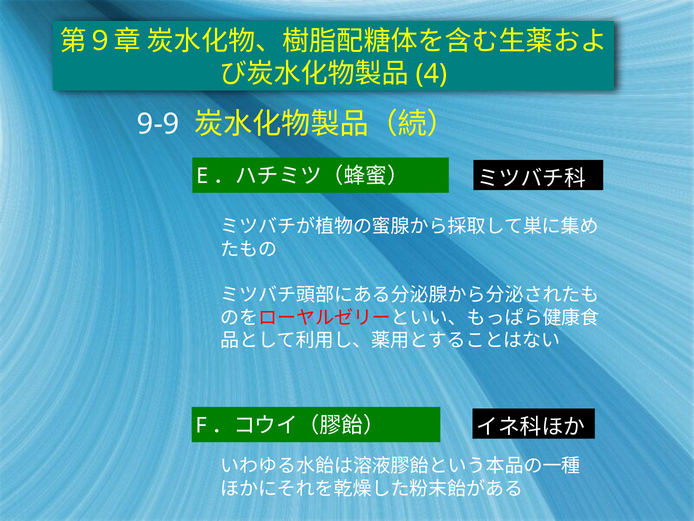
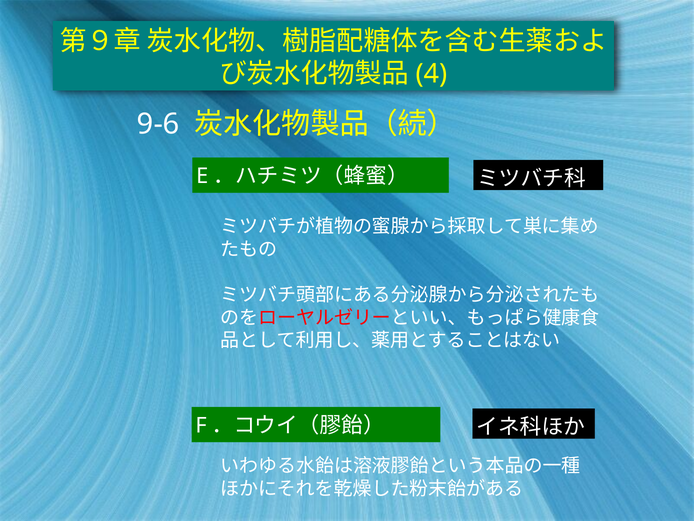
9-9: 9-9 -> 9-6
